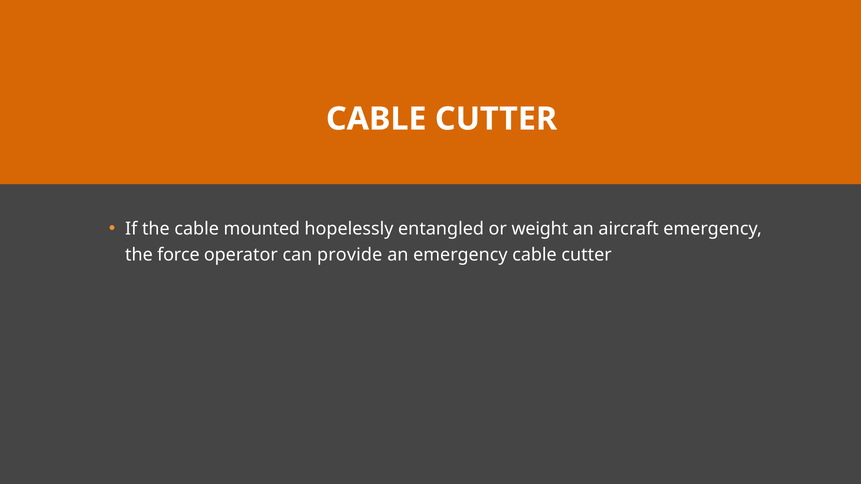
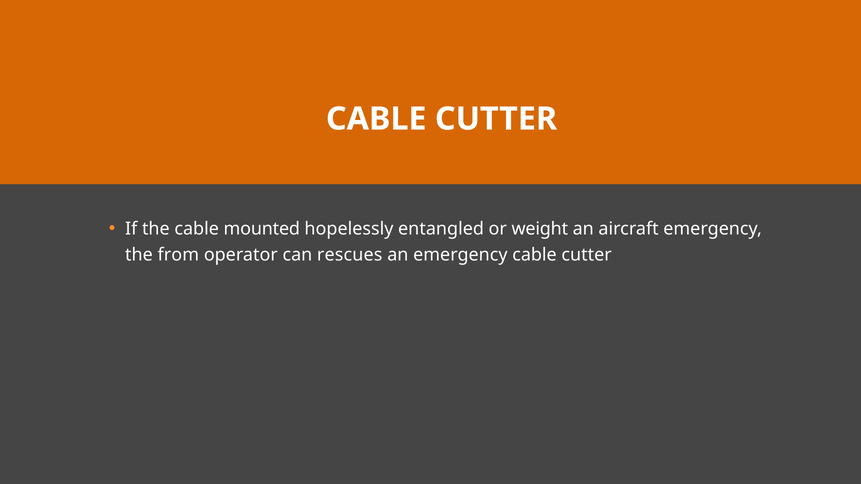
force: force -> from
provide: provide -> rescues
